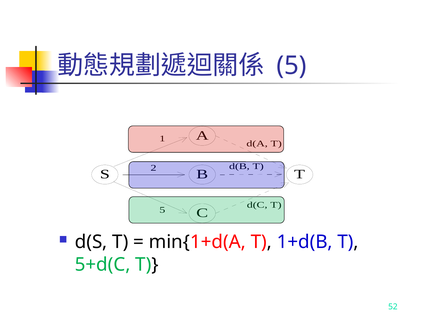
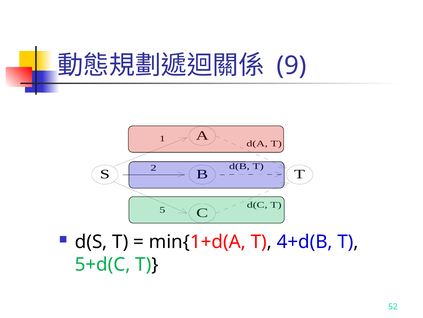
5 at (292, 66): 5 -> 9
1+d(B: 1+d(B -> 4+d(B
